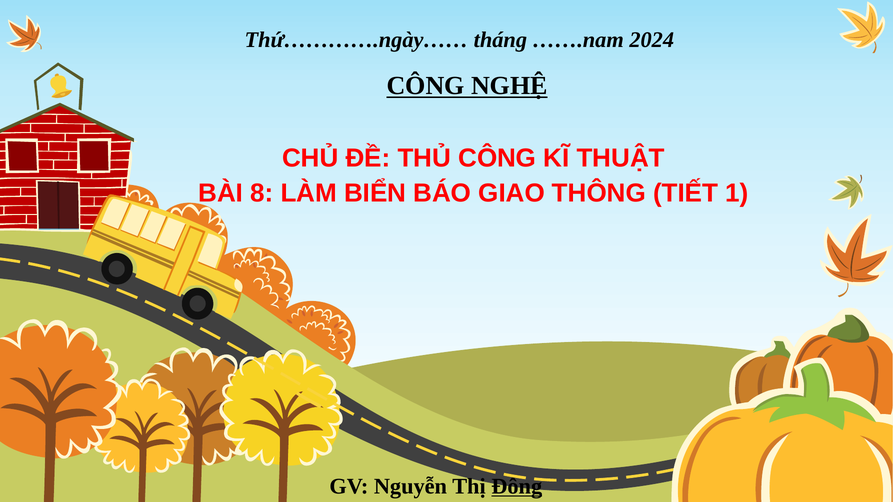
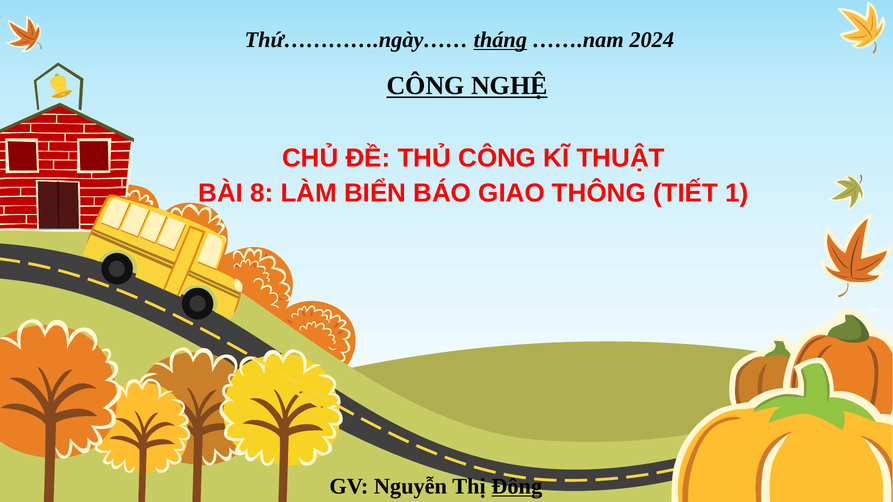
tháng underline: none -> present
